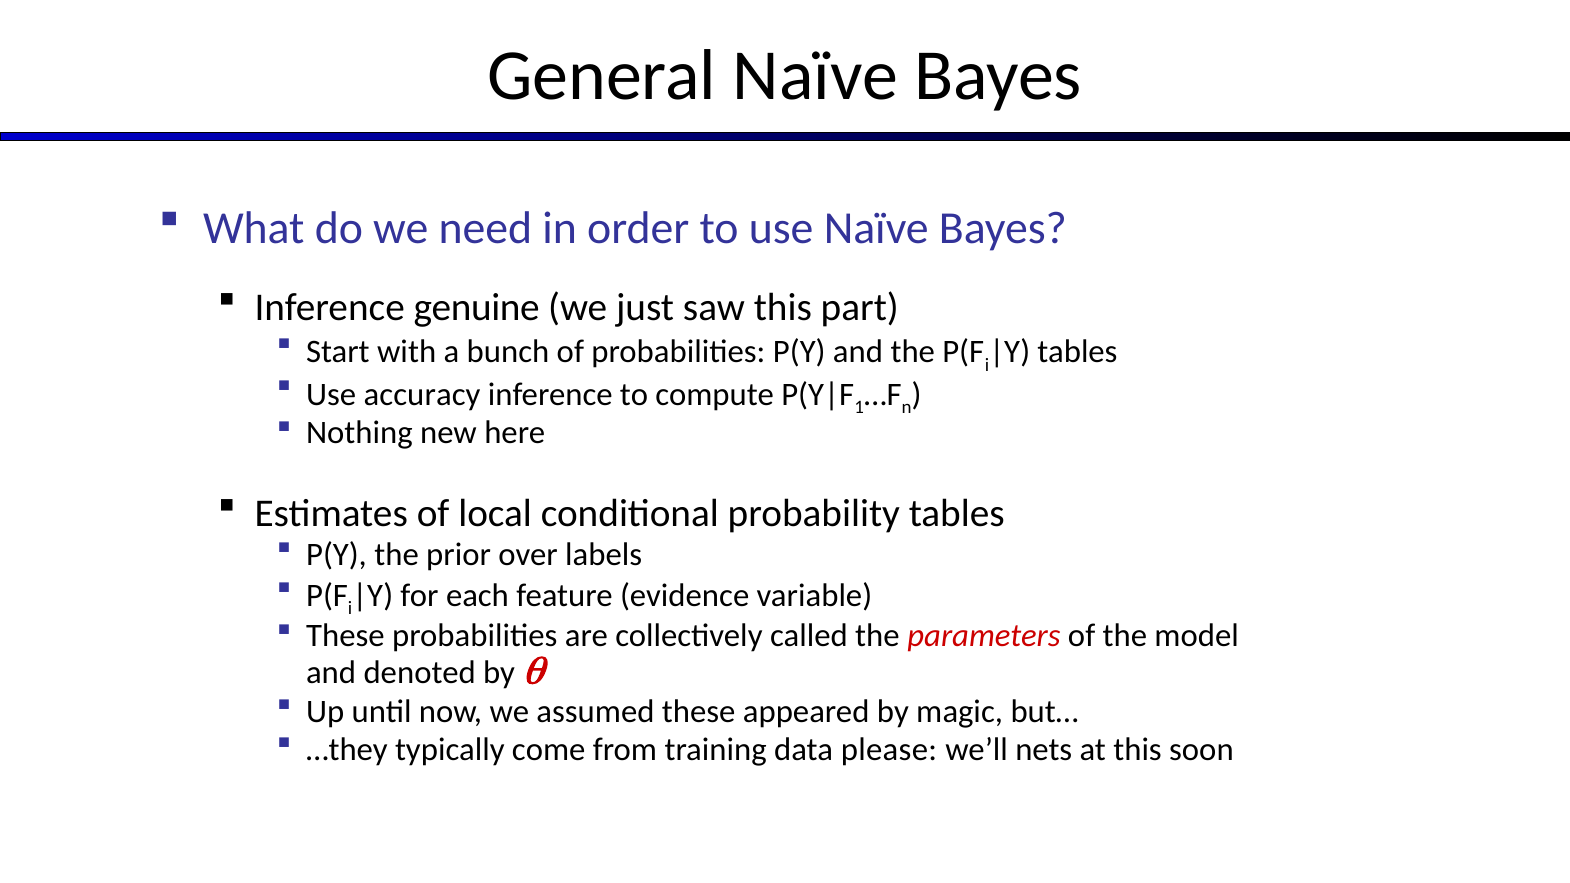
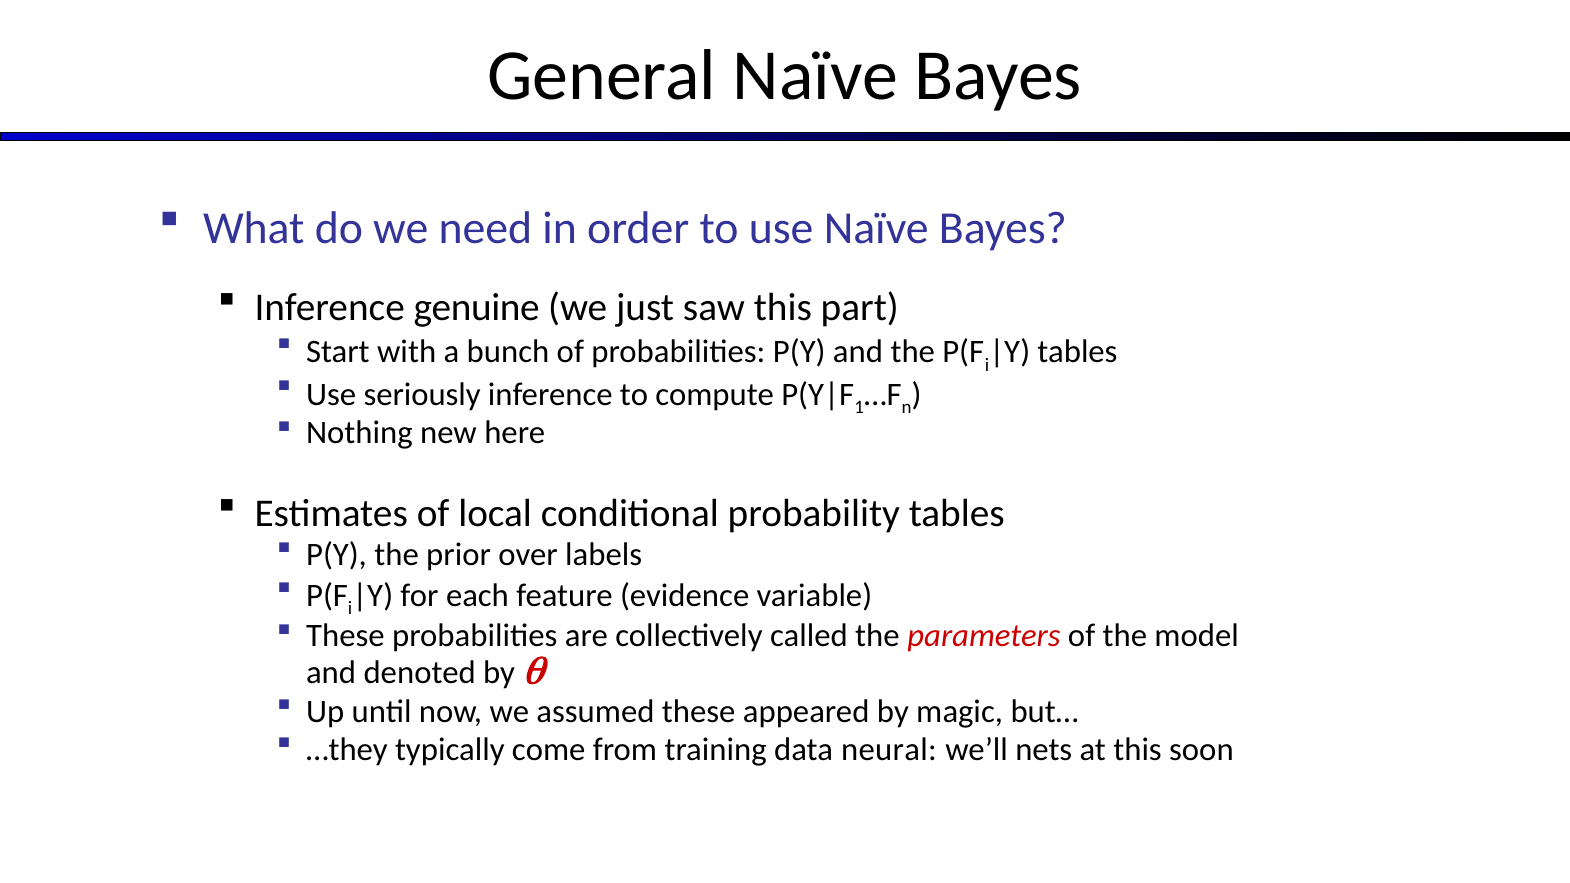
accuracy: accuracy -> seriously
please: please -> neural
